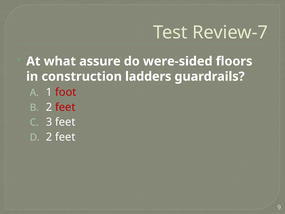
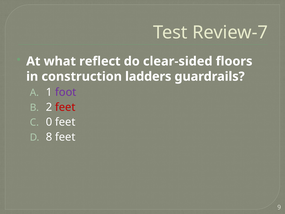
assure: assure -> reflect
were‐sided: were‐sided -> clear‐sided
foot colour: red -> purple
3: 3 -> 0
2 at (49, 137): 2 -> 8
